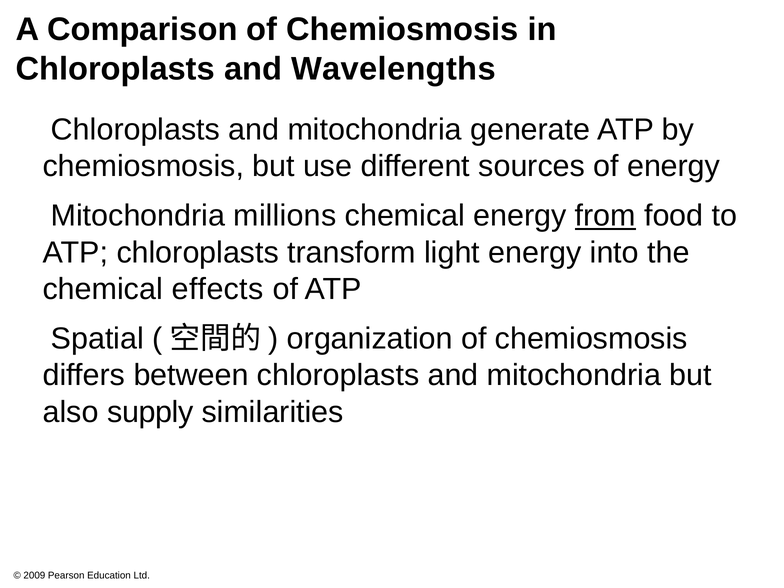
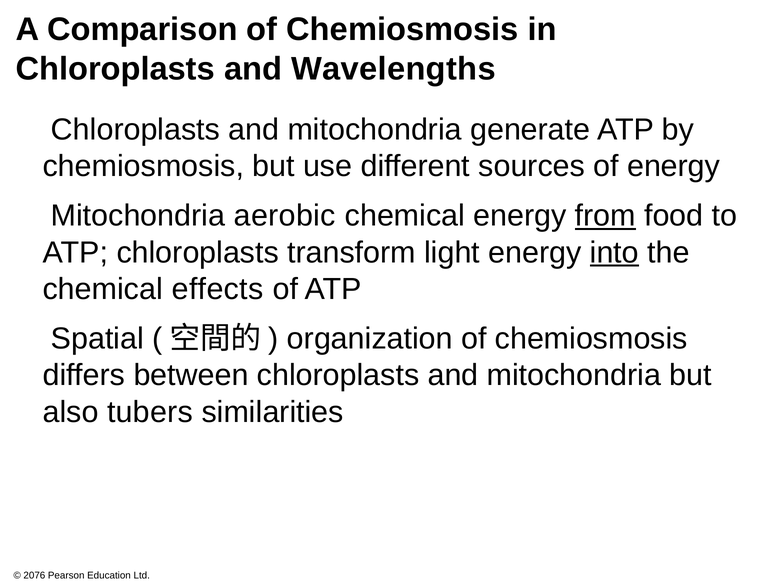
millions: millions -> aerobic
into underline: none -> present
supply: supply -> tubers
2009: 2009 -> 2076
